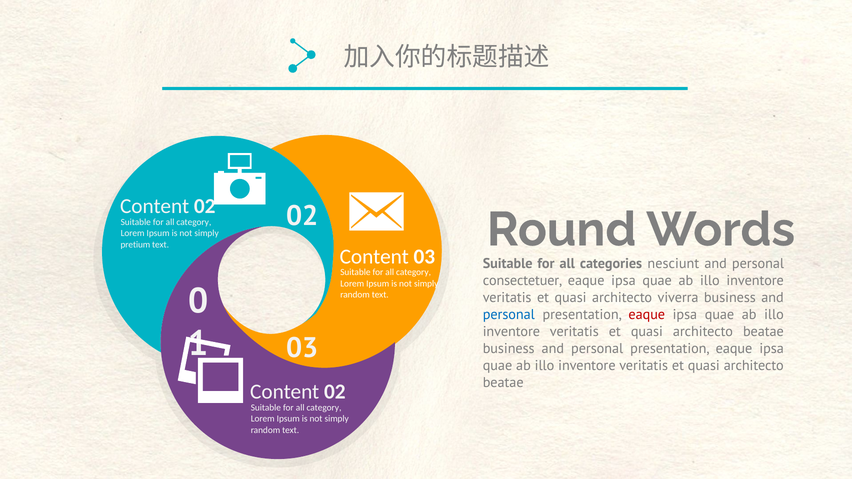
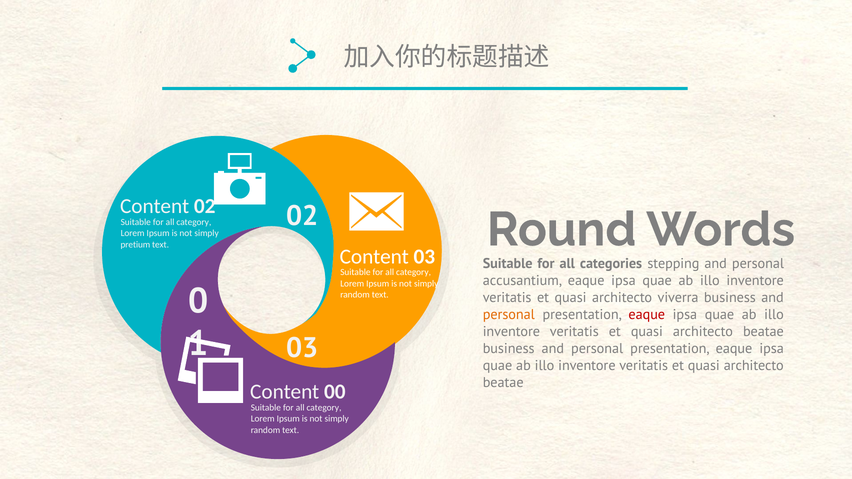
nesciunt: nesciunt -> stepping
consectetuer: consectetuer -> accusantium
personal at (509, 315) colour: blue -> orange
02 at (335, 392): 02 -> 00
